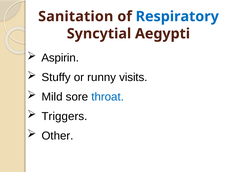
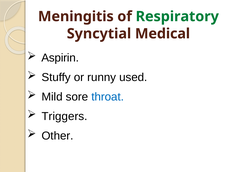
Sanitation: Sanitation -> Meningitis
Respiratory colour: blue -> green
Aegypti: Aegypti -> Medical
visits: visits -> used
